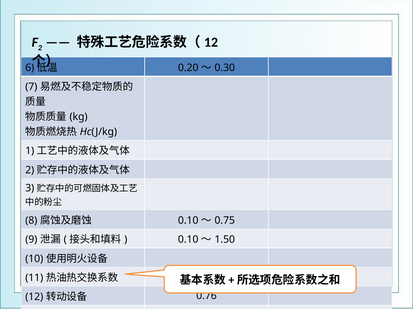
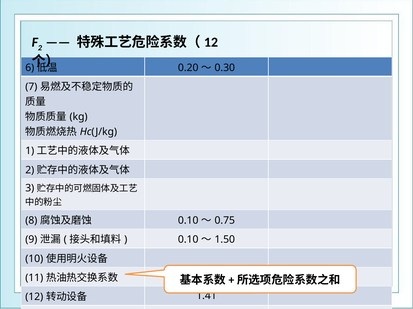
0.76: 0.76 -> 1.41
